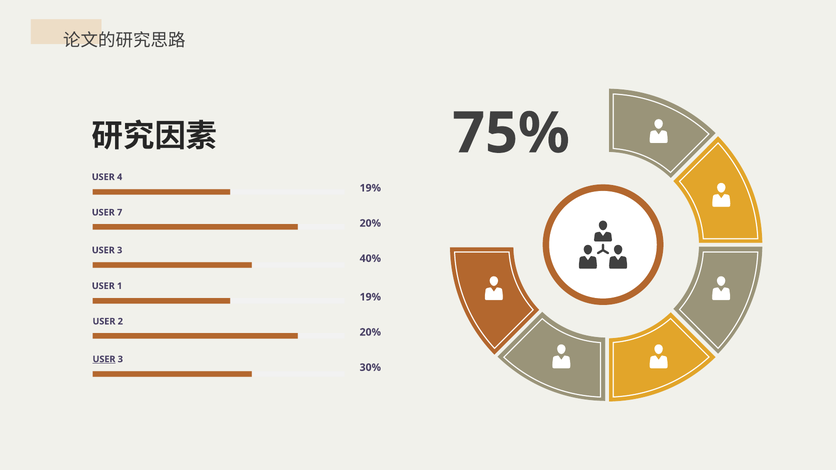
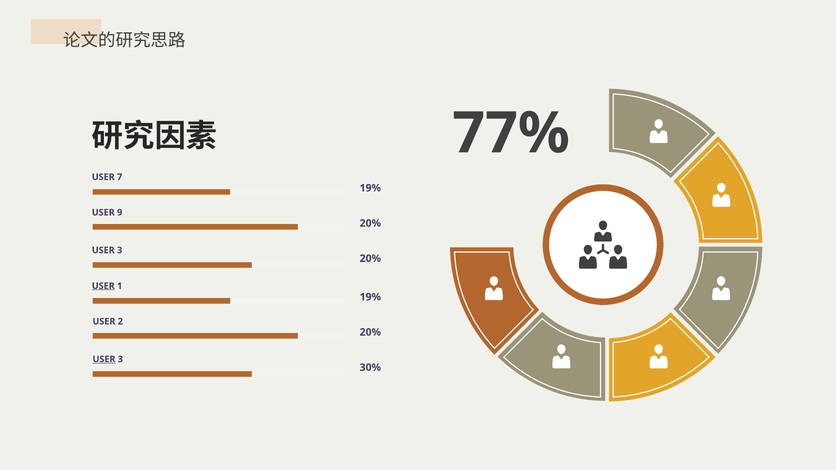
75%: 75% -> 77%
4: 4 -> 7
7: 7 -> 9
40% at (370, 259): 40% -> 20%
USER at (103, 286) underline: none -> present
